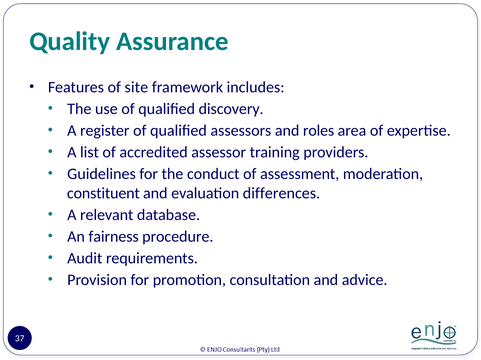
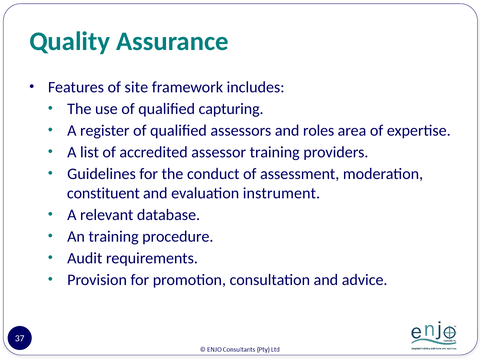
discovery: discovery -> capturing
differences: differences -> instrument
An fairness: fairness -> training
